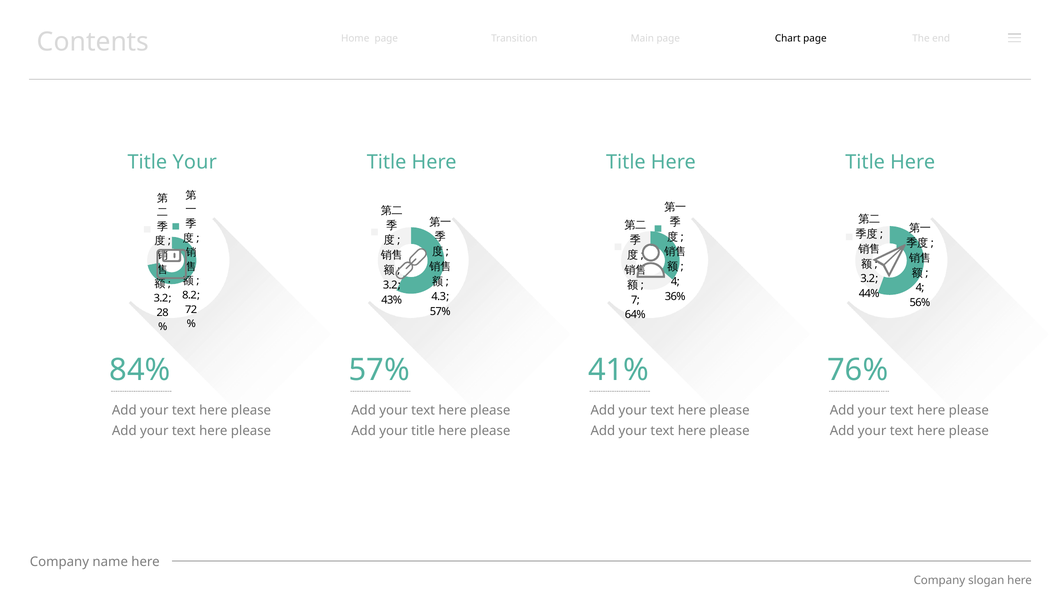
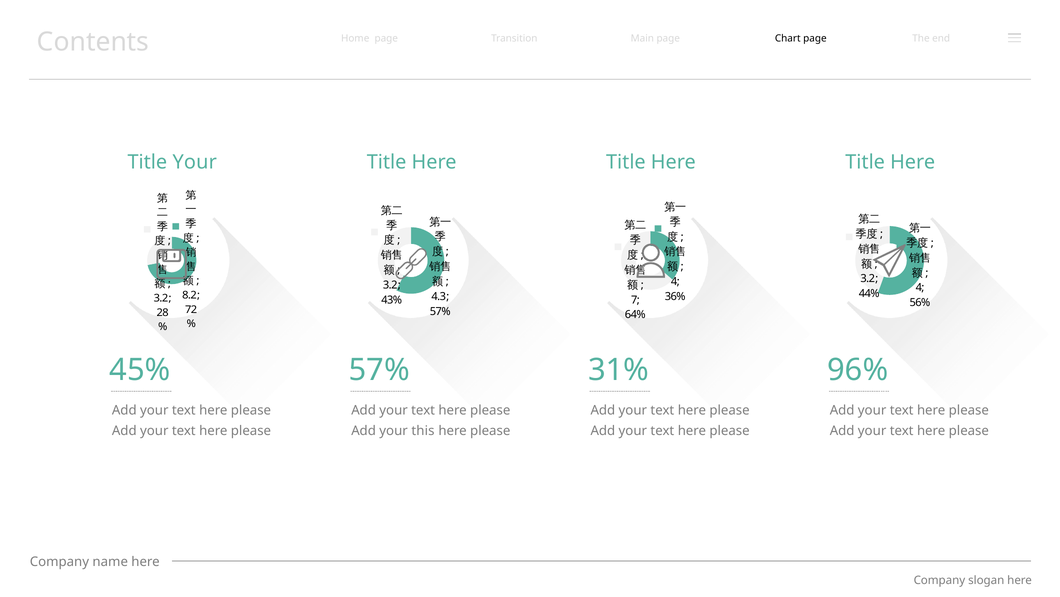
84%: 84% -> 45%
41%: 41% -> 31%
76%: 76% -> 96%
your title: title -> this
